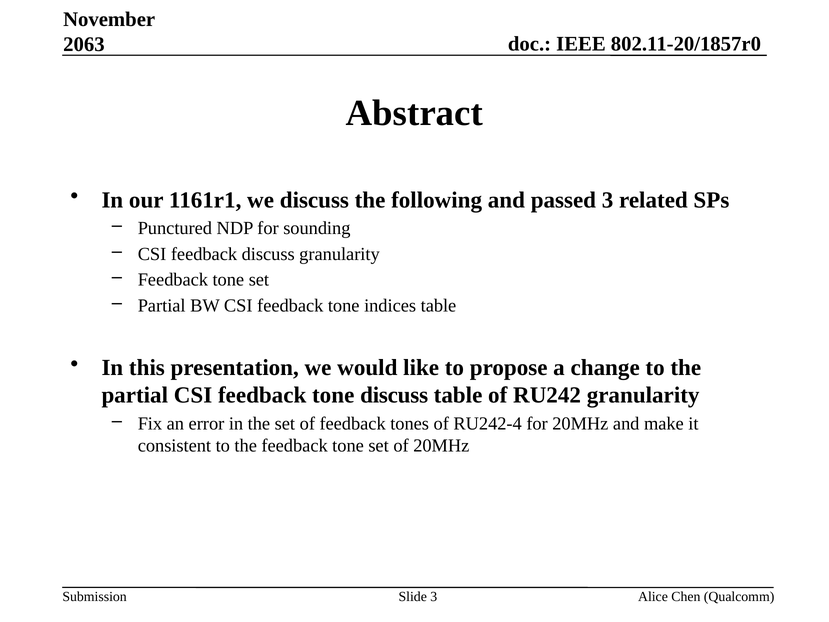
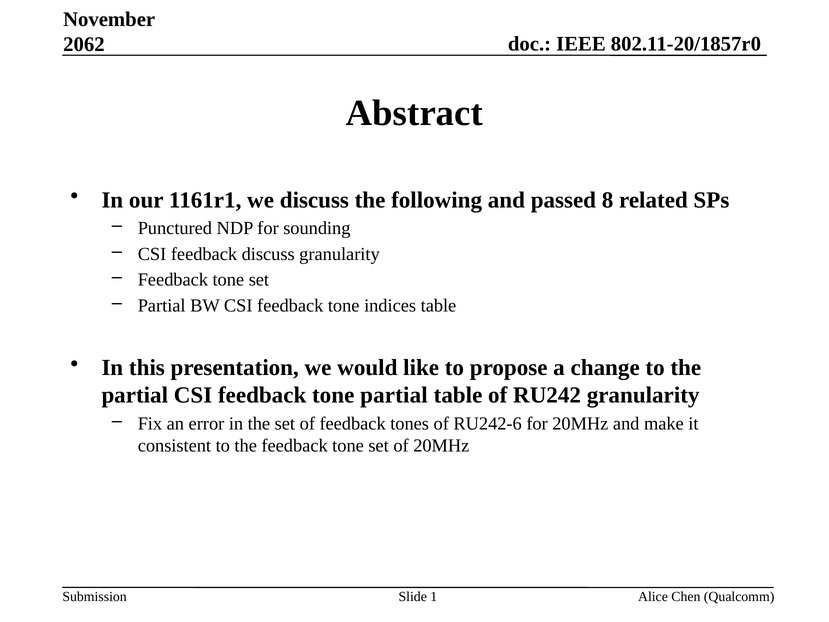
2063: 2063 -> 2062
passed 3: 3 -> 8
tone discuss: discuss -> partial
RU242-4: RU242-4 -> RU242-6
Slide 3: 3 -> 1
